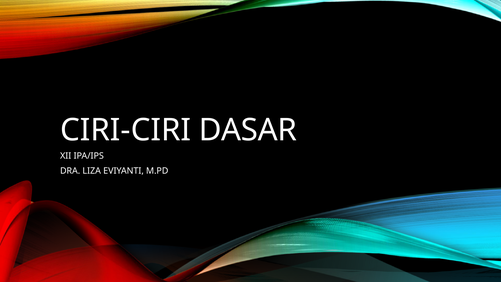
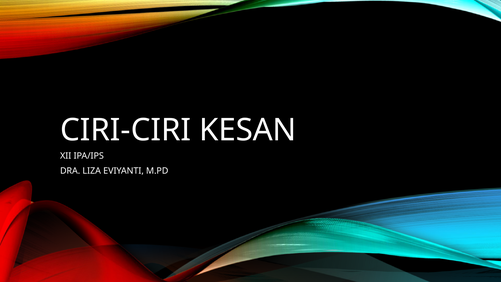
DASAR: DASAR -> KESAN
